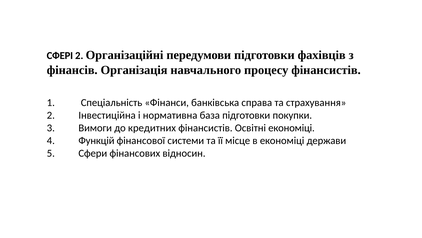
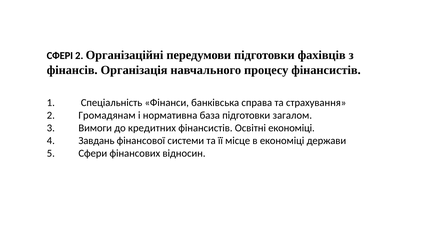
Інвестиційна: Інвестиційна -> Громадянам
покупки: покупки -> загалом
Функцій: Функцій -> Завдань
